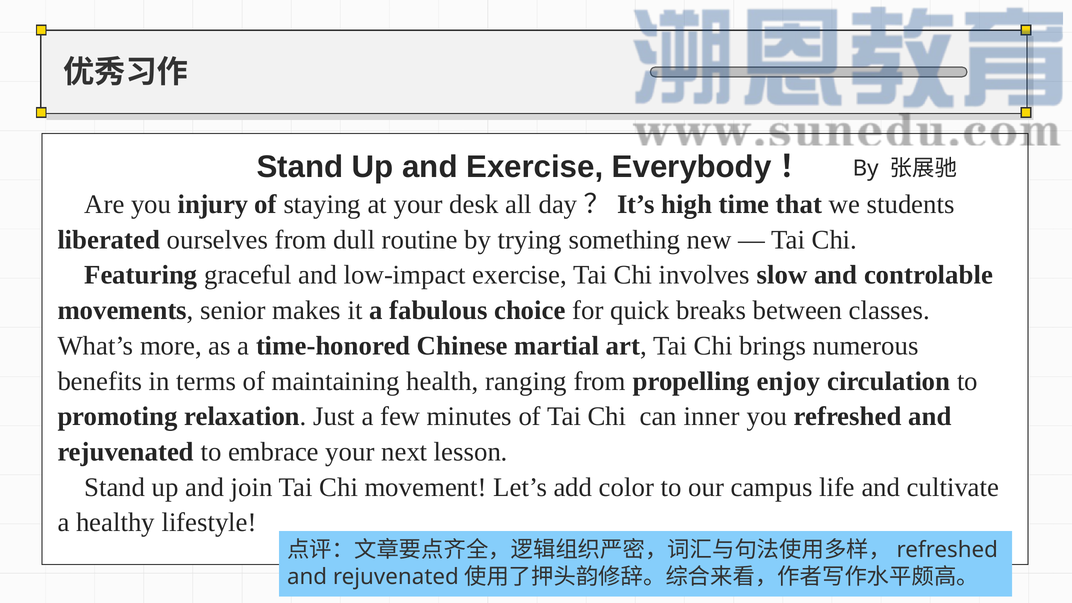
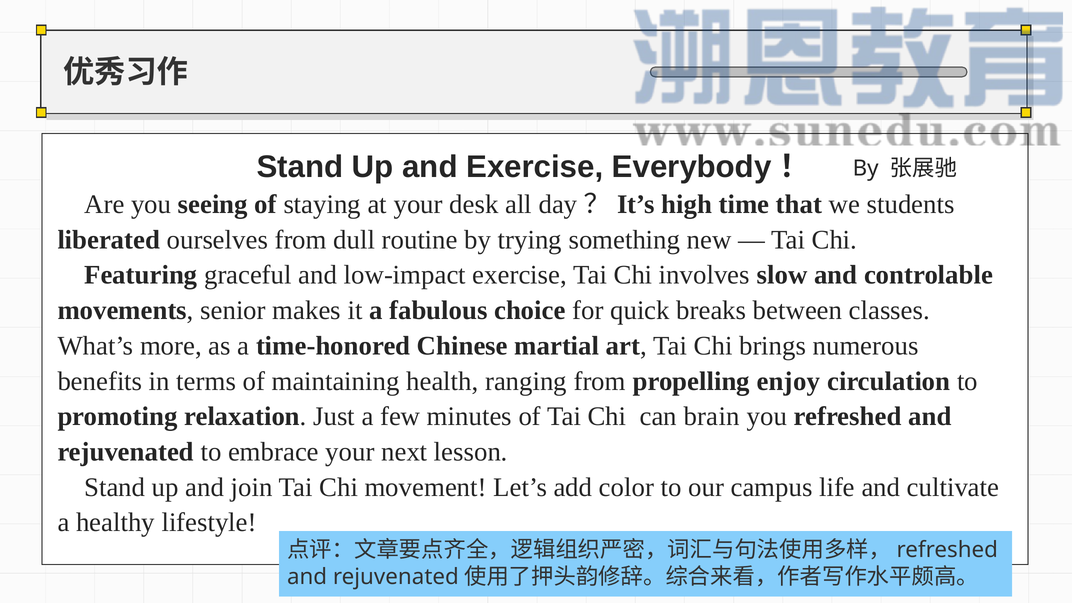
injury: injury -> seeing
inner: inner -> brain
